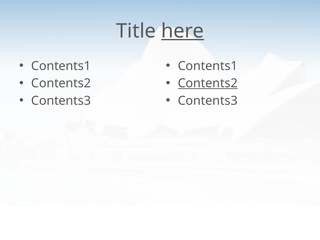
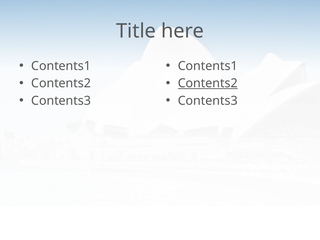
here underline: present -> none
